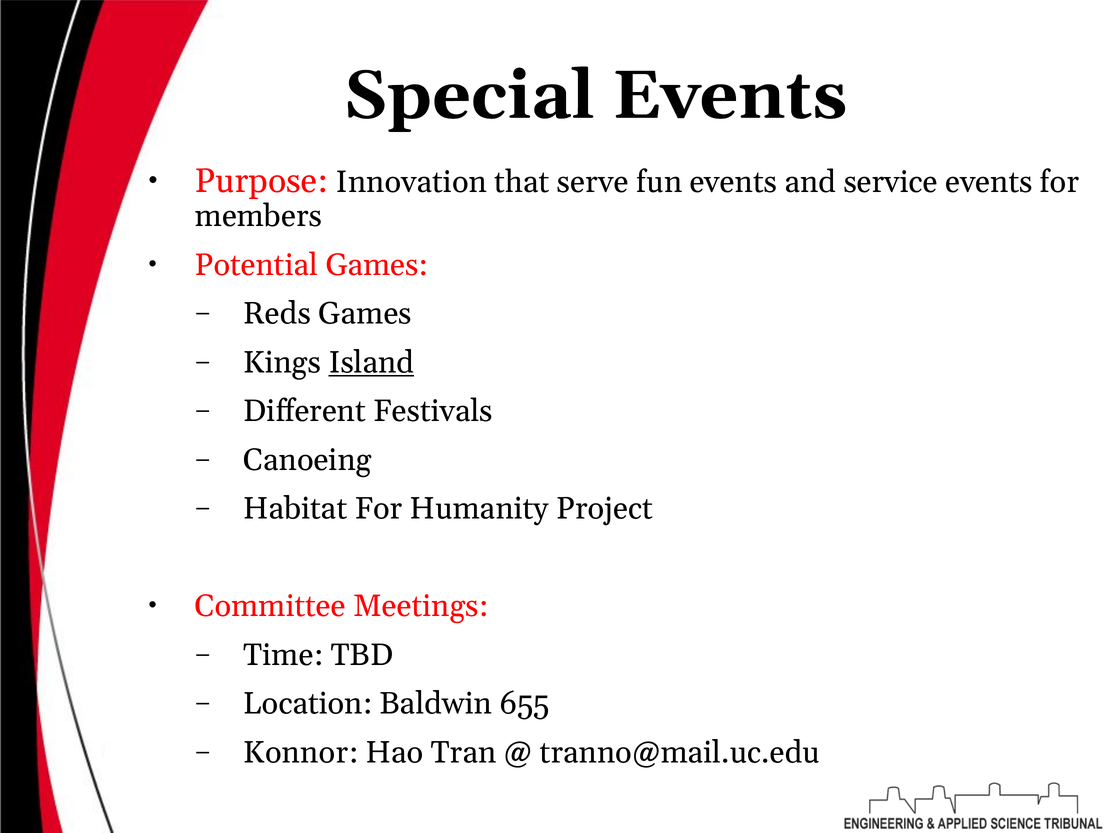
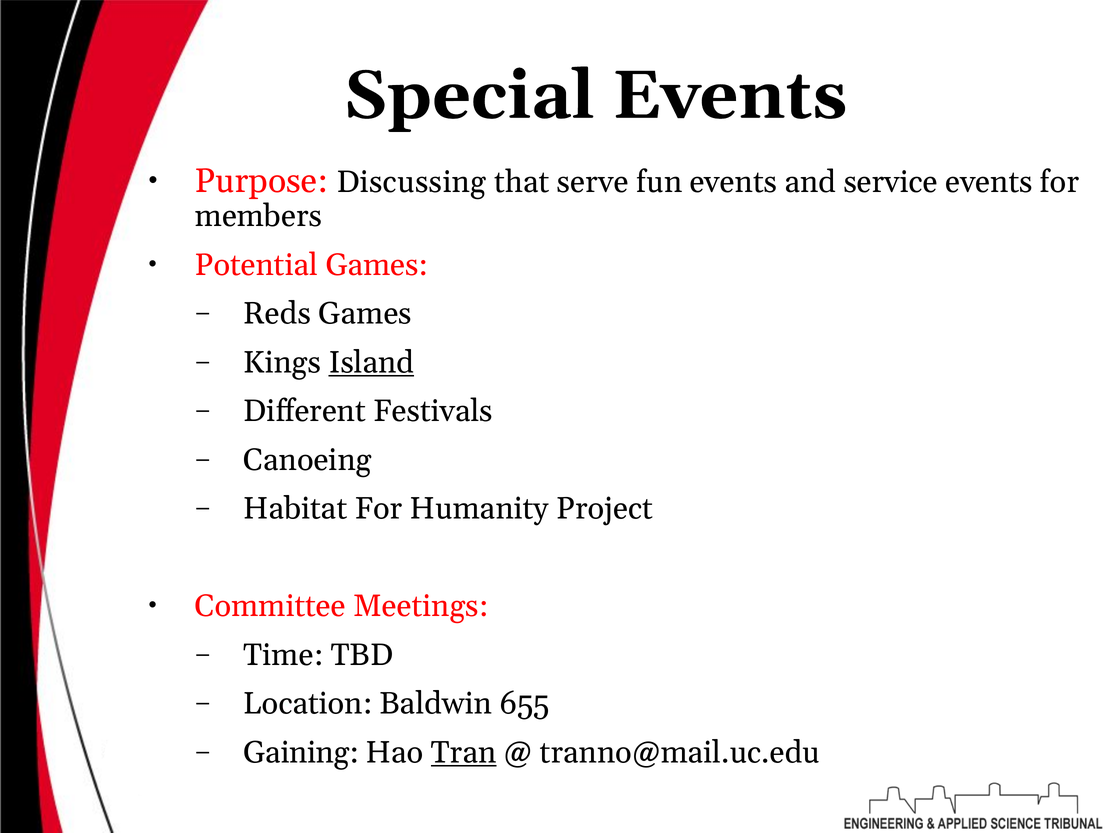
Innovation: Innovation -> Discussing
Konnor: Konnor -> Gaining
Tran underline: none -> present
